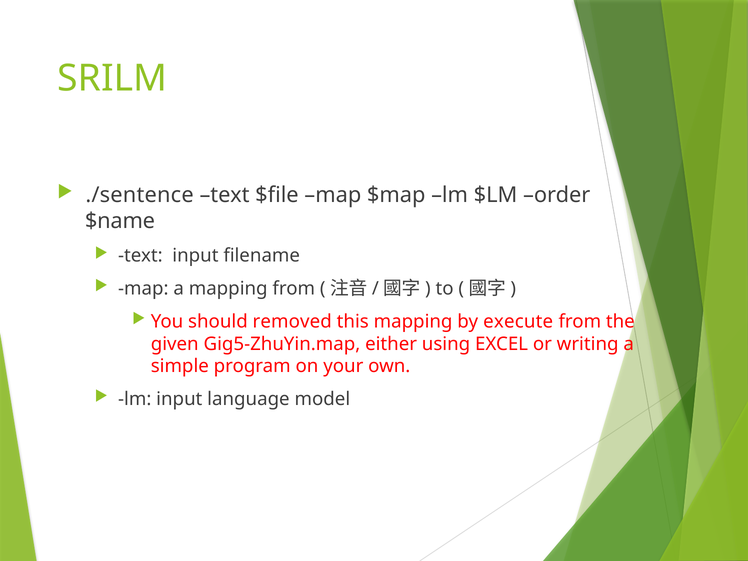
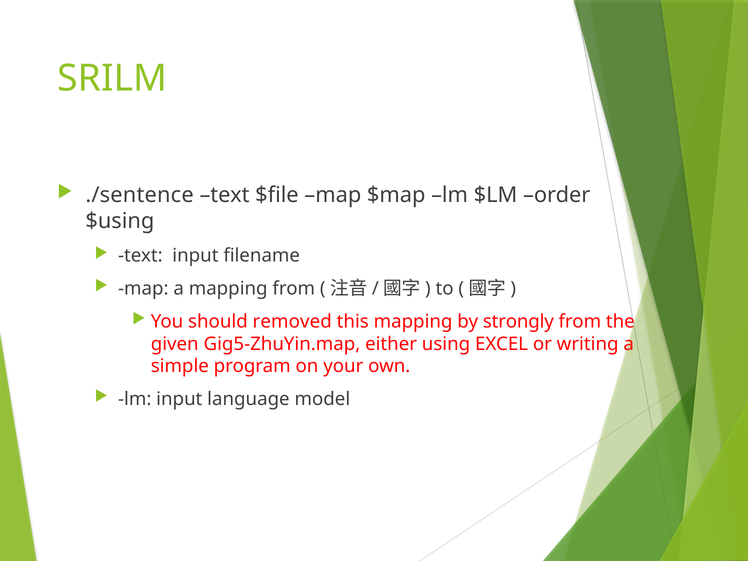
$name: $name -> $using
execute: execute -> strongly
